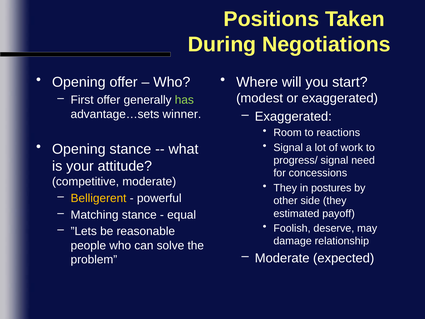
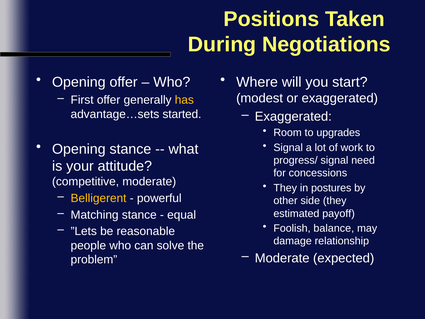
has colour: light green -> yellow
winner: winner -> started
reactions: reactions -> upgrades
deserve: deserve -> balance
